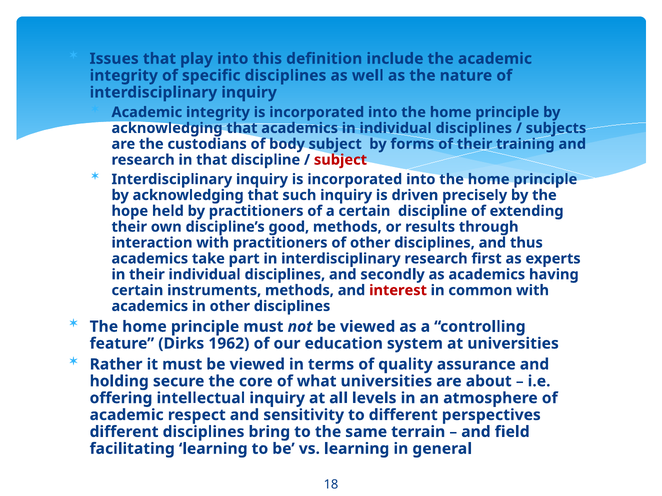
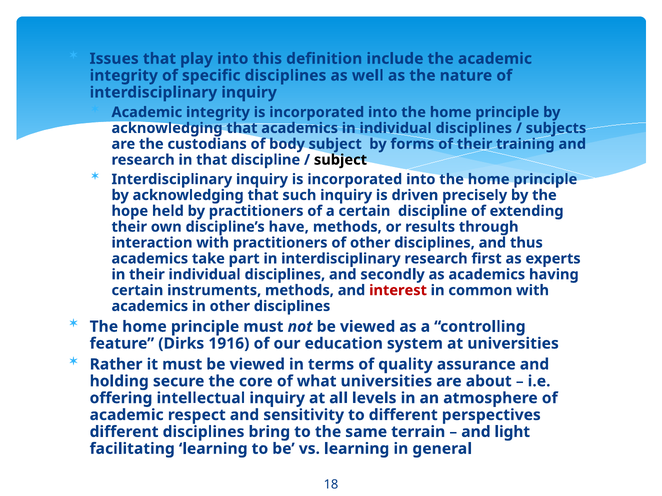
subject at (340, 160) colour: red -> black
good: good -> have
1962: 1962 -> 1916
field: field -> light
